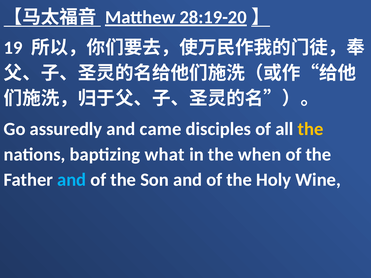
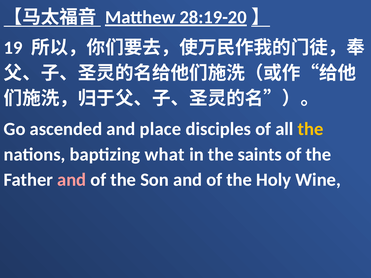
assuredly: assuredly -> ascended
came: came -> place
when: when -> saints
and at (72, 180) colour: light blue -> pink
